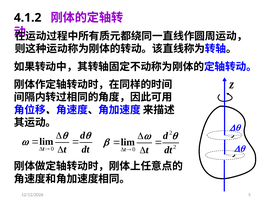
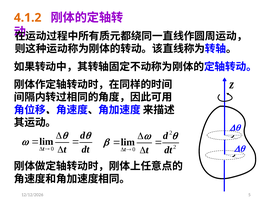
4.1.2 colour: black -> orange
